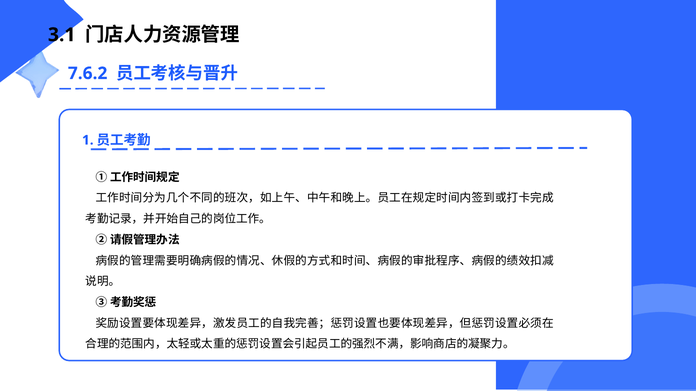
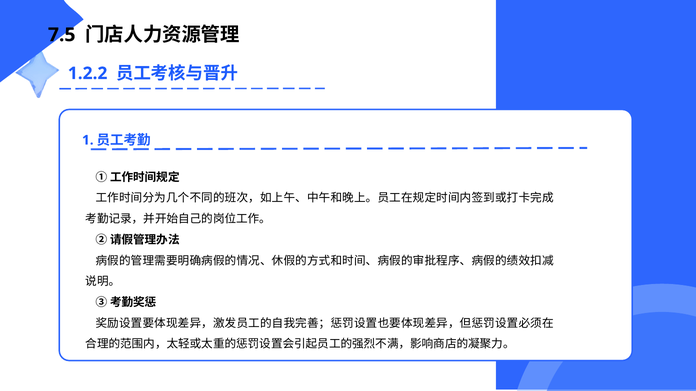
3.1: 3.1 -> 7.5
7.6.2: 7.6.2 -> 1.2.2
